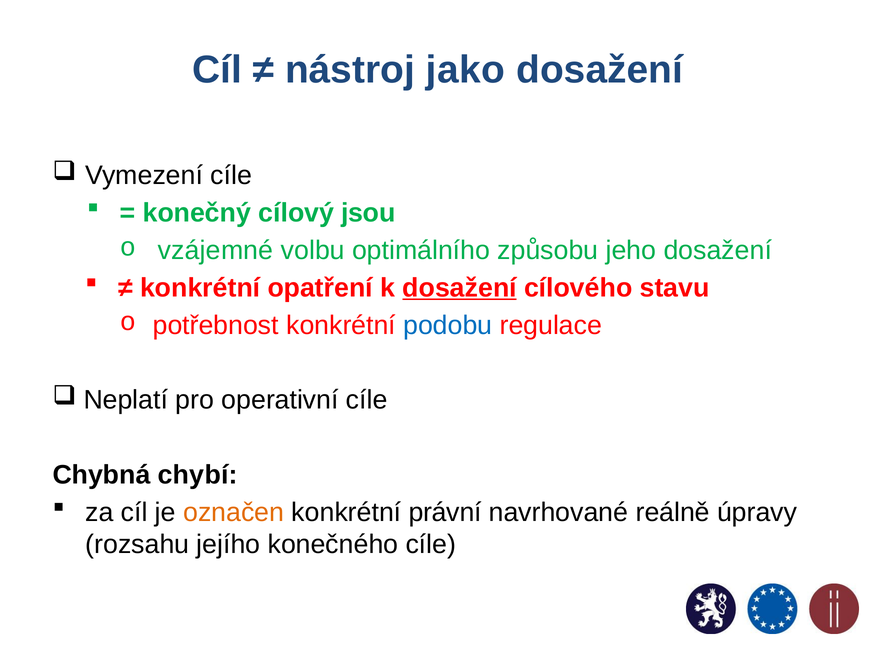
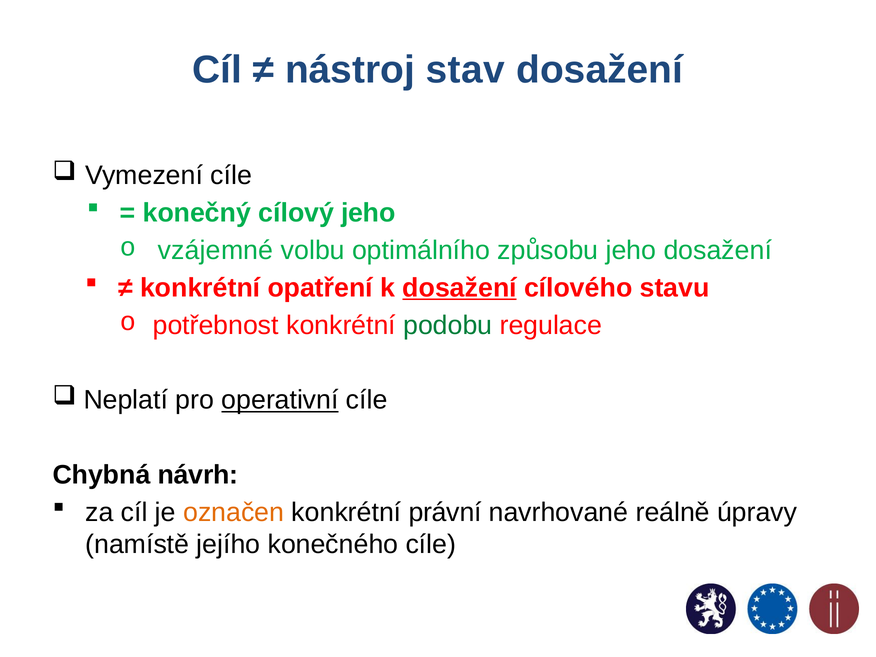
jako: jako -> stav
cílový jsou: jsou -> jeho
podobu colour: blue -> green
operativní underline: none -> present
chybí: chybí -> návrh
rozsahu: rozsahu -> namístě
